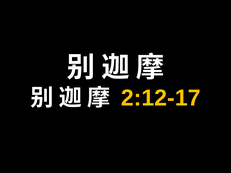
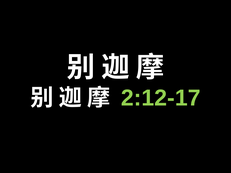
2:12-17 colour: yellow -> light green
